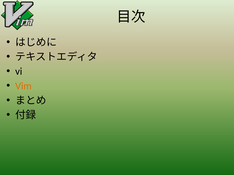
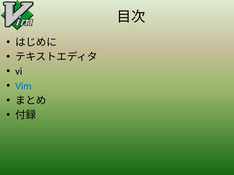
Vim colour: orange -> blue
